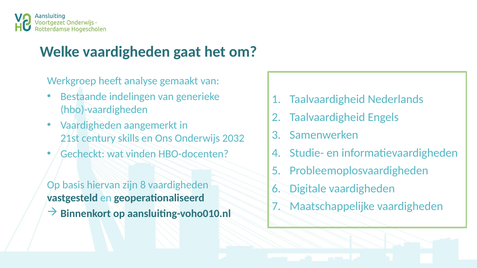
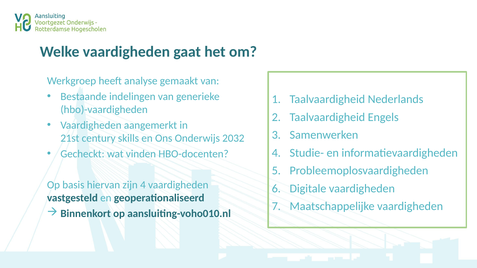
zijn 8: 8 -> 4
